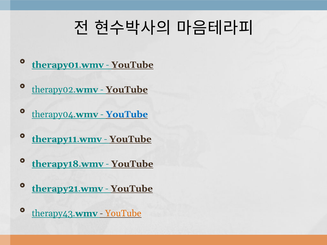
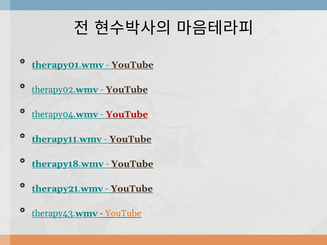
YouTube at (127, 114) colour: blue -> red
